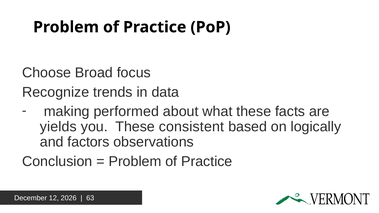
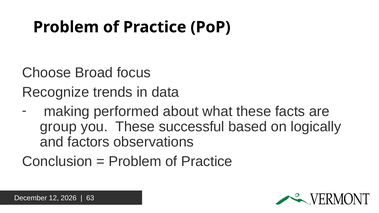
yields: yields -> group
consistent: consistent -> successful
